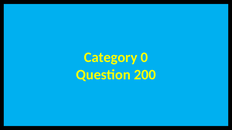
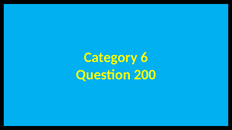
0: 0 -> 6
